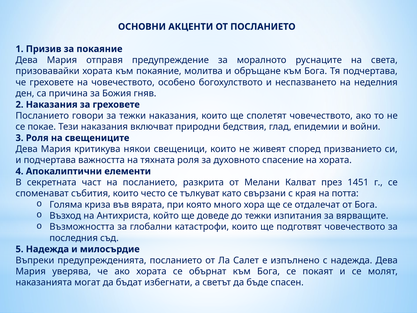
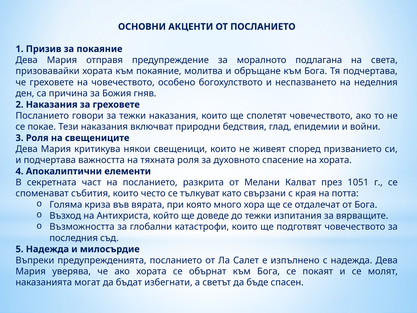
руснаците: руснаците -> подлагана
1451: 1451 -> 1051
